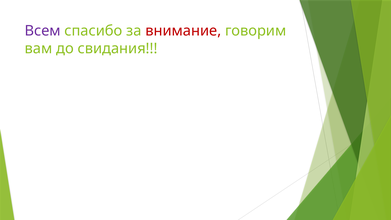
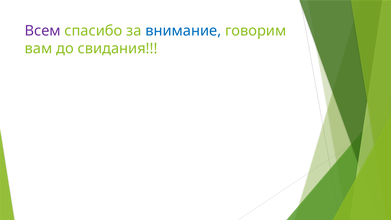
внимание colour: red -> blue
